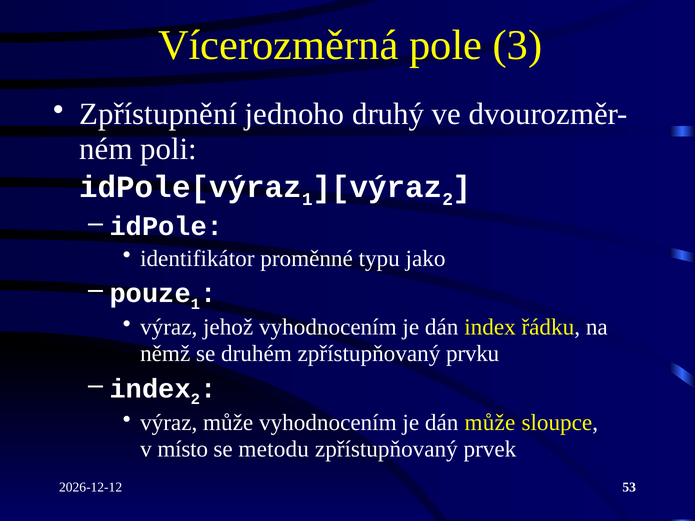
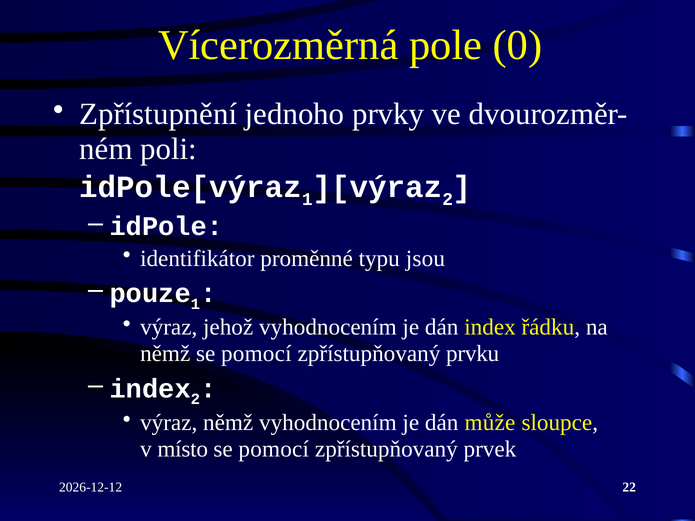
3: 3 -> 0
druhý: druhý -> prvky
jako: jako -> jsou
němž se druhém: druhém -> pomocí
výraz může: může -> němž
metodu at (274, 449): metodu -> pomocí
53: 53 -> 22
